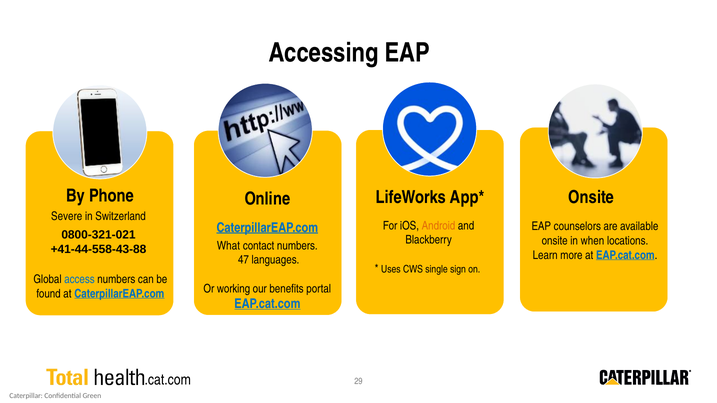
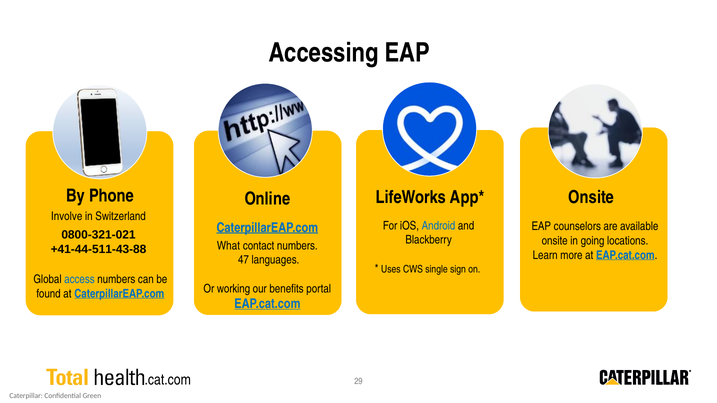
Severe: Severe -> Involve
Android colour: orange -> blue
when: when -> going
+41-44-558-43-88: +41-44-558-43-88 -> +41-44-511-43-88
